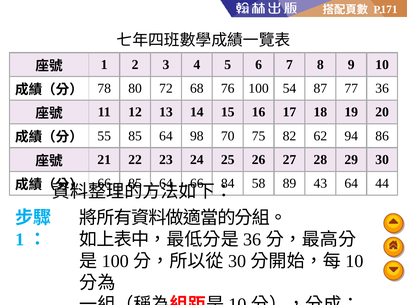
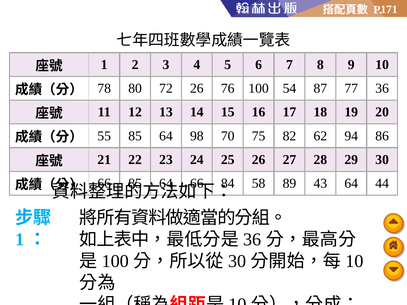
72 68: 68 -> 26
